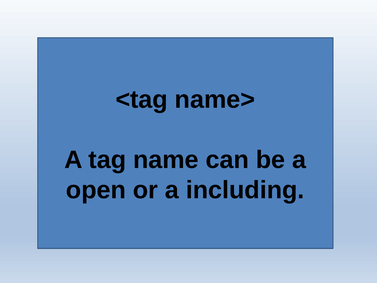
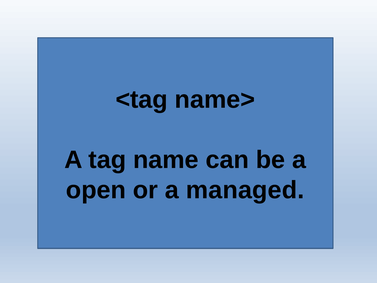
including: including -> managed
